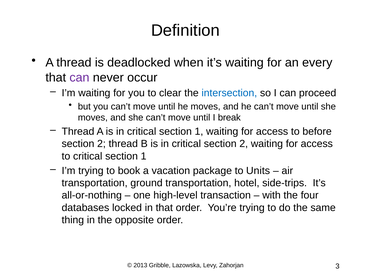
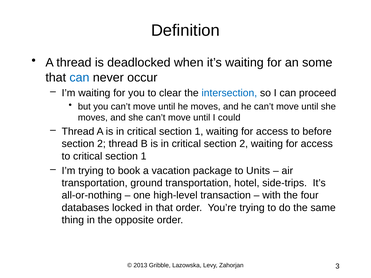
every: every -> some
can at (79, 78) colour: purple -> blue
break: break -> could
